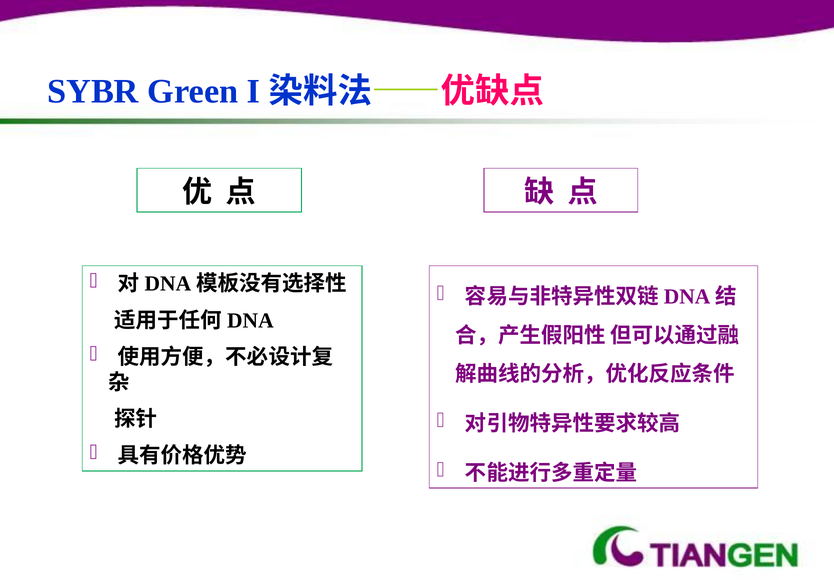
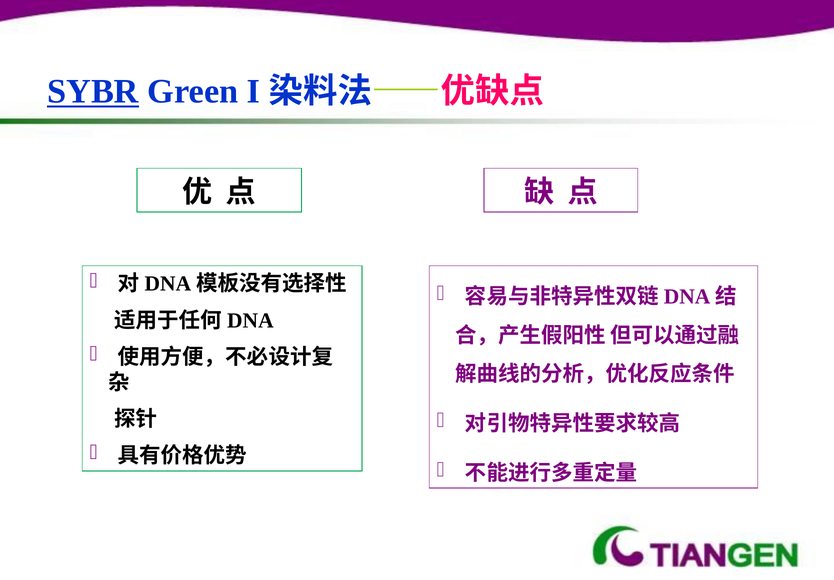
SYBR underline: none -> present
